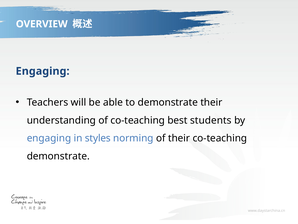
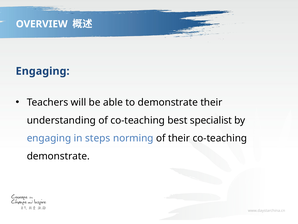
students: students -> specialist
styles: styles -> steps
